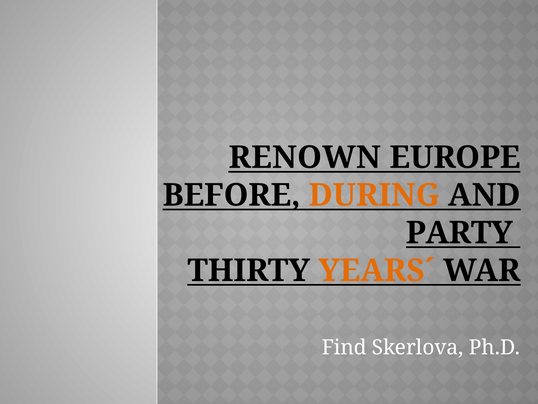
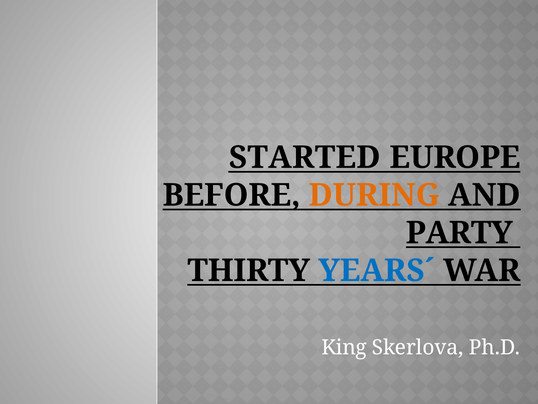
RENOWN: RENOWN -> STARTED
YEARS´ colour: orange -> blue
Find: Find -> King
